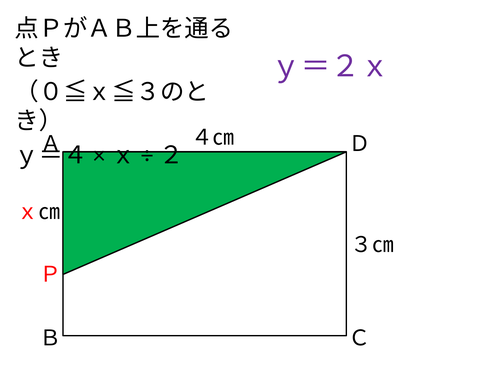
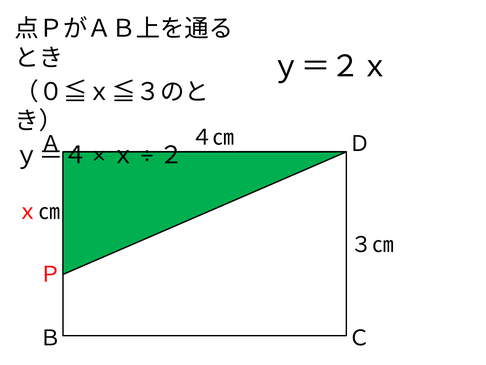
ｙ＝２ｘ colour: purple -> black
